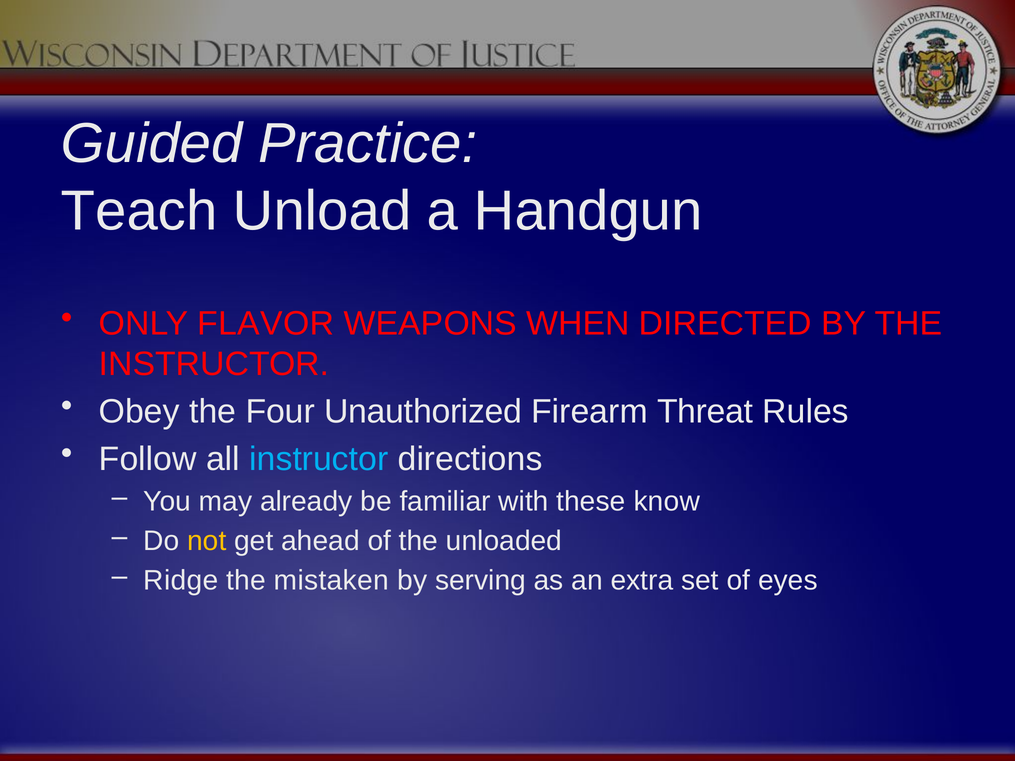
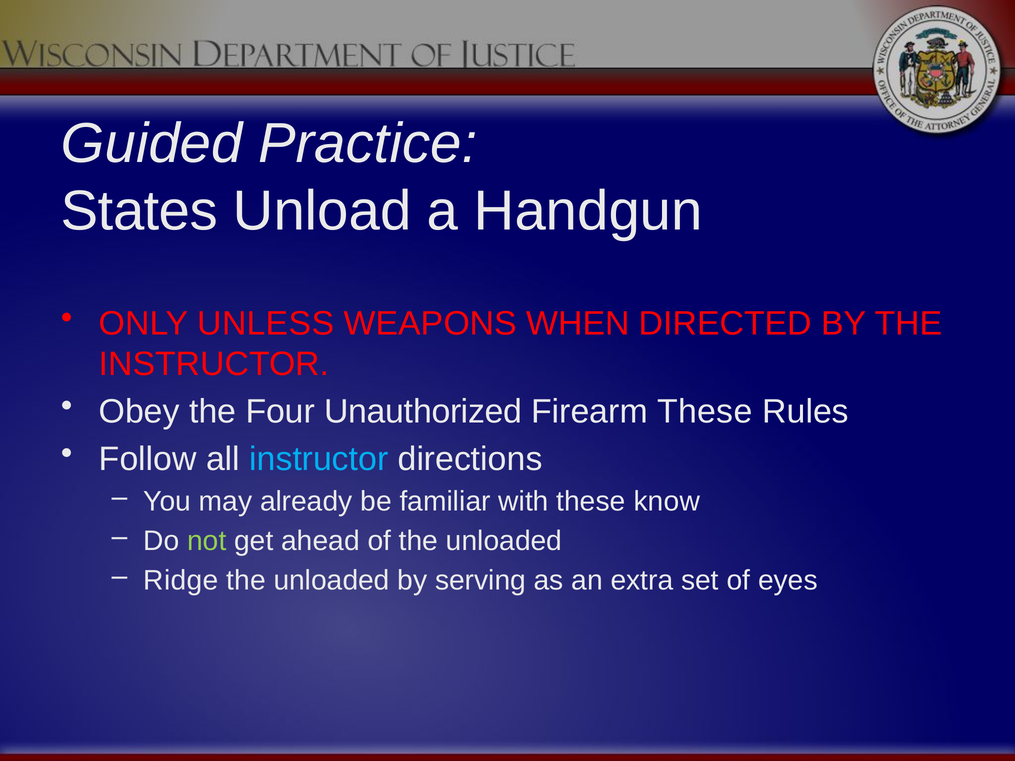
Teach: Teach -> States
FLAVOR: FLAVOR -> UNLESS
Firearm Threat: Threat -> These
not colour: yellow -> light green
mistaken at (331, 581): mistaken -> unloaded
